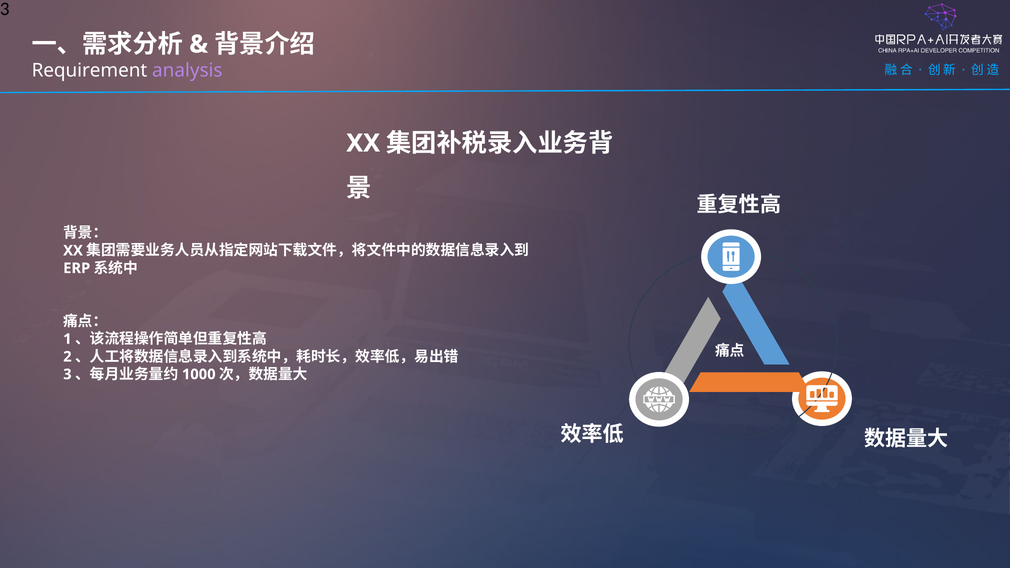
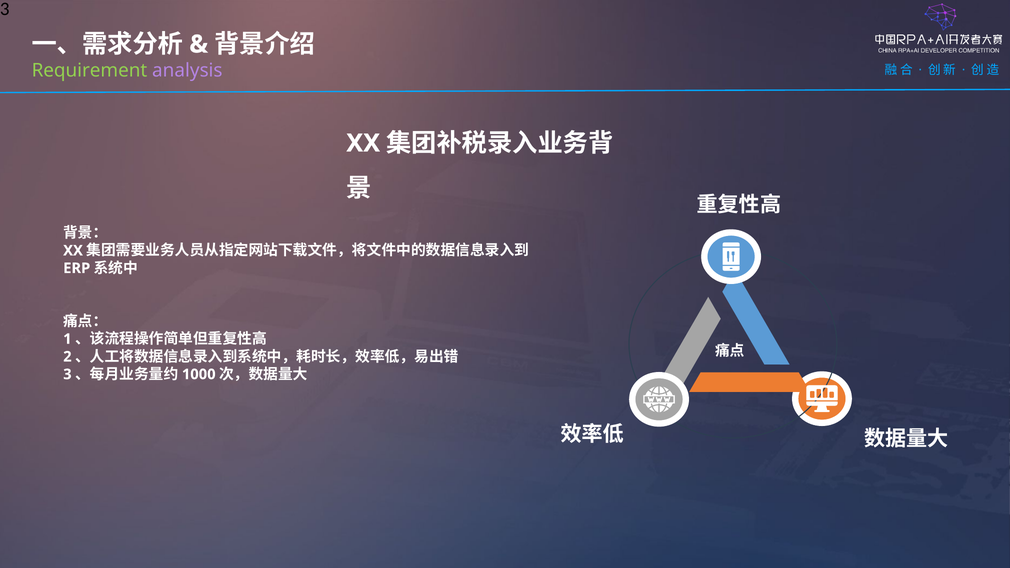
Requirement colour: white -> light green
